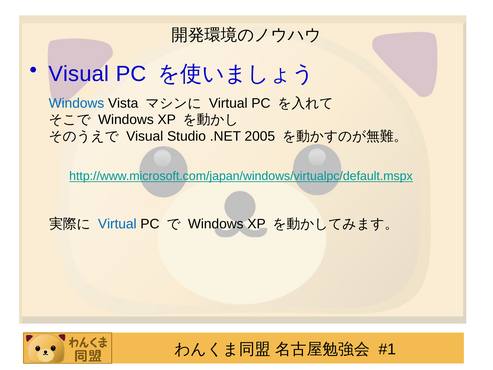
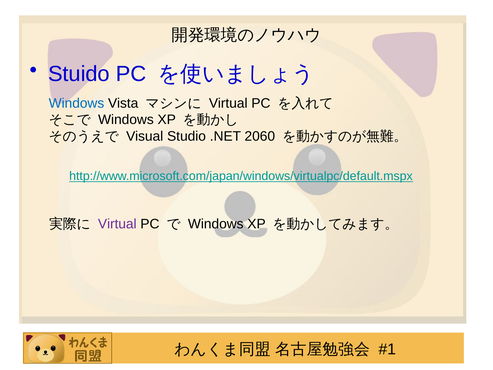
Visual at (79, 74): Visual -> Stuido
2005: 2005 -> 2060
Virtual at (117, 224) colour: blue -> purple
